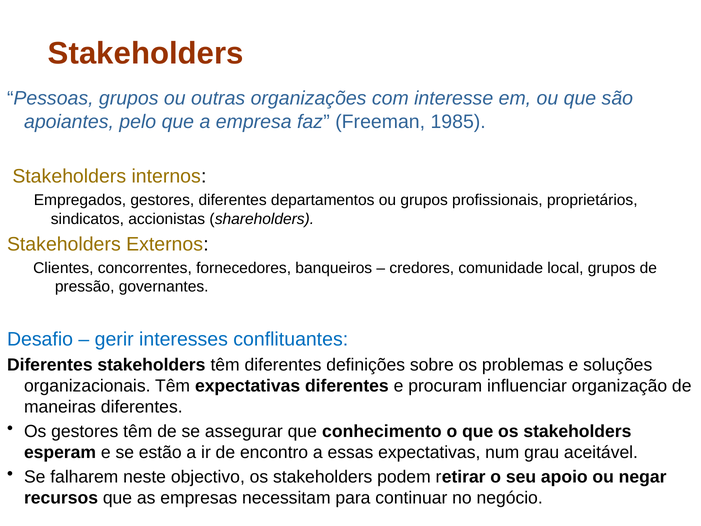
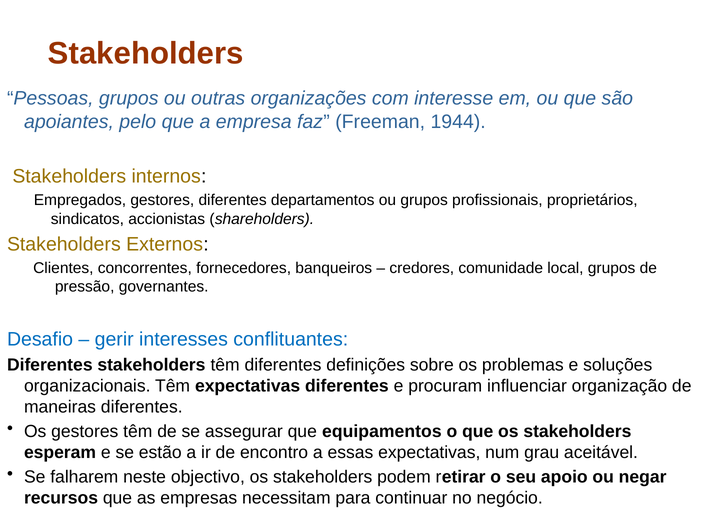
1985: 1985 -> 1944
conhecimento: conhecimento -> equipamentos
